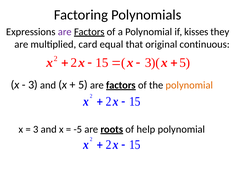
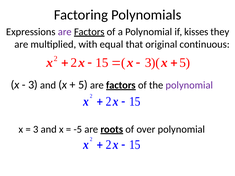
card: card -> with
polynomial at (189, 85) colour: orange -> purple
help: help -> over
